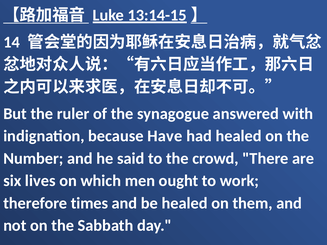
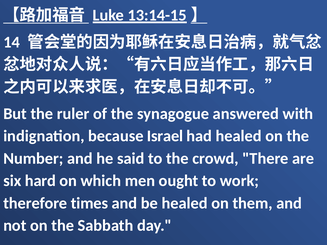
Have: Have -> Israel
lives: lives -> hard
